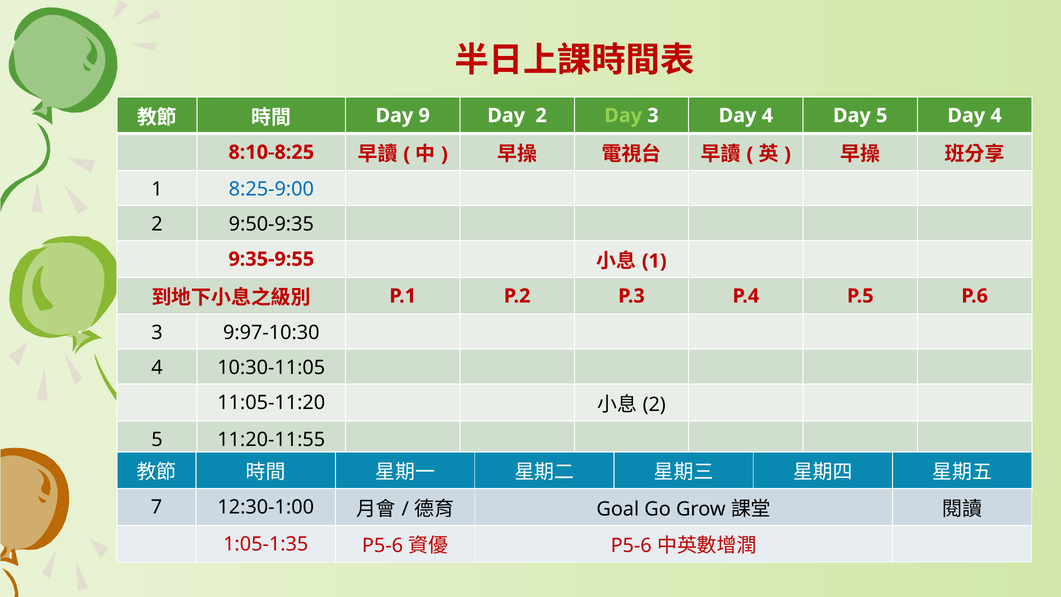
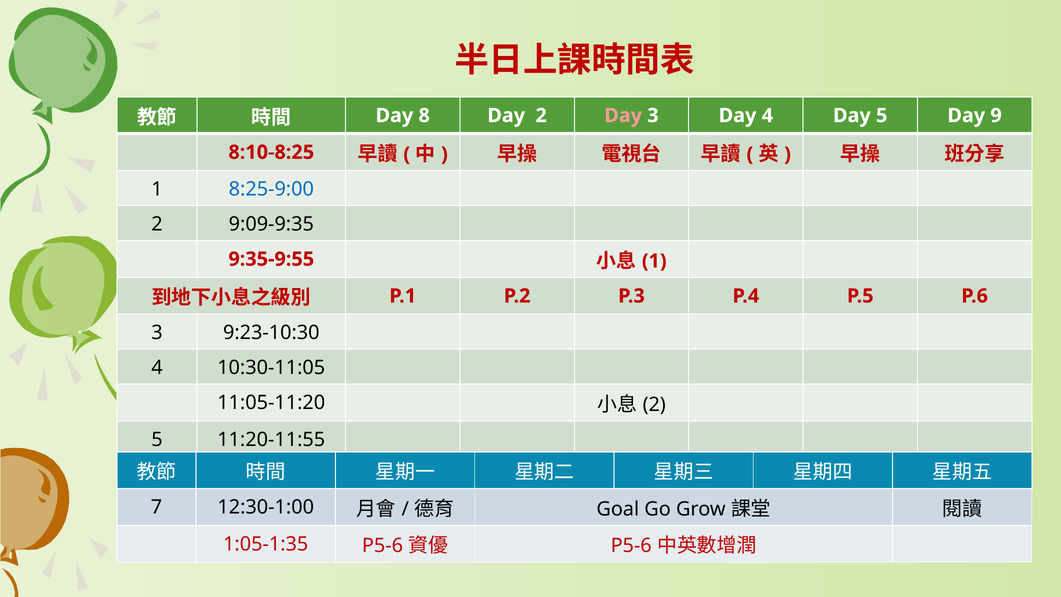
9: 9 -> 8
Day at (623, 116) colour: light green -> pink
5 Day 4: 4 -> 9
9:50-9:35: 9:50-9:35 -> 9:09-9:35
9:97-10:30: 9:97-10:30 -> 9:23-10:30
